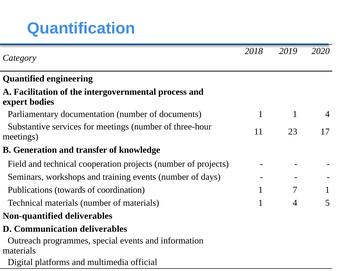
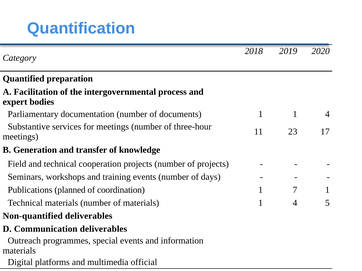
engineering: engineering -> preparation
towards: towards -> planned
